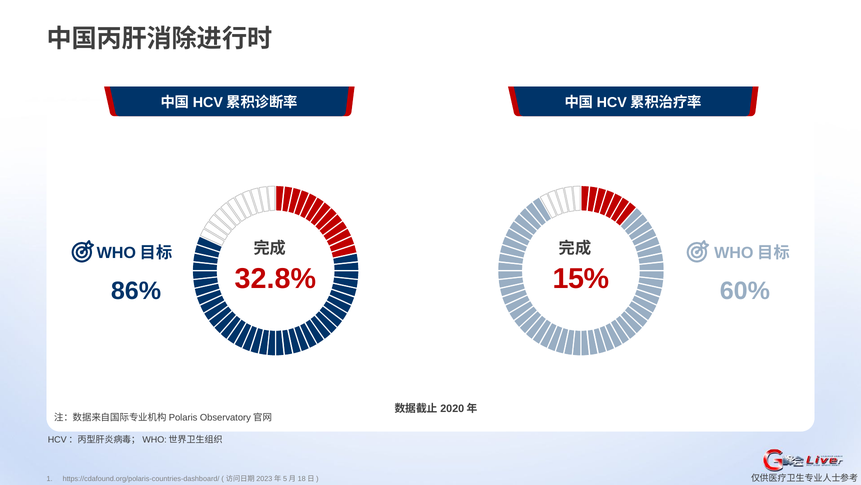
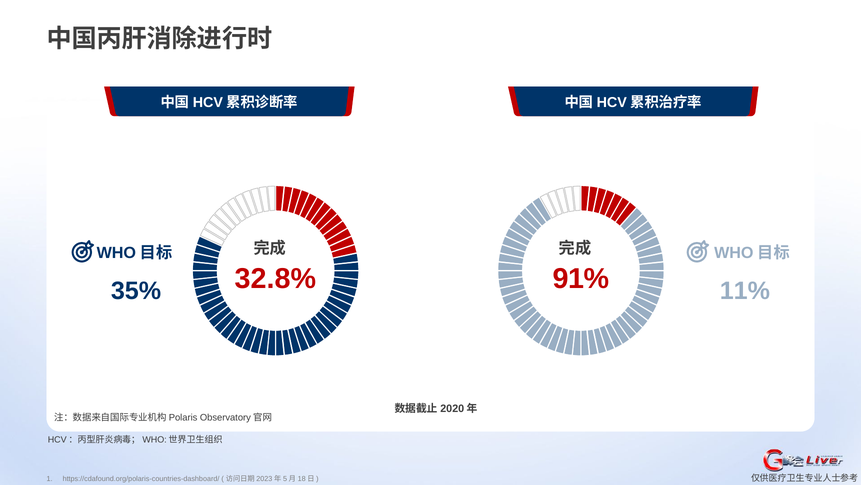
15%: 15% -> 91%
86%: 86% -> 35%
60%: 60% -> 11%
